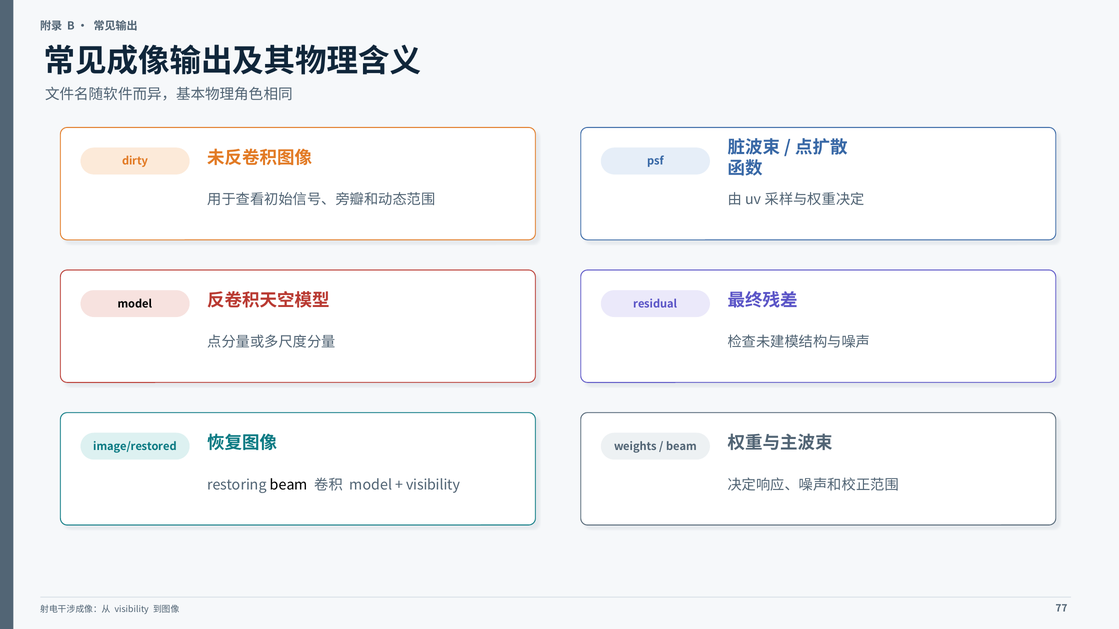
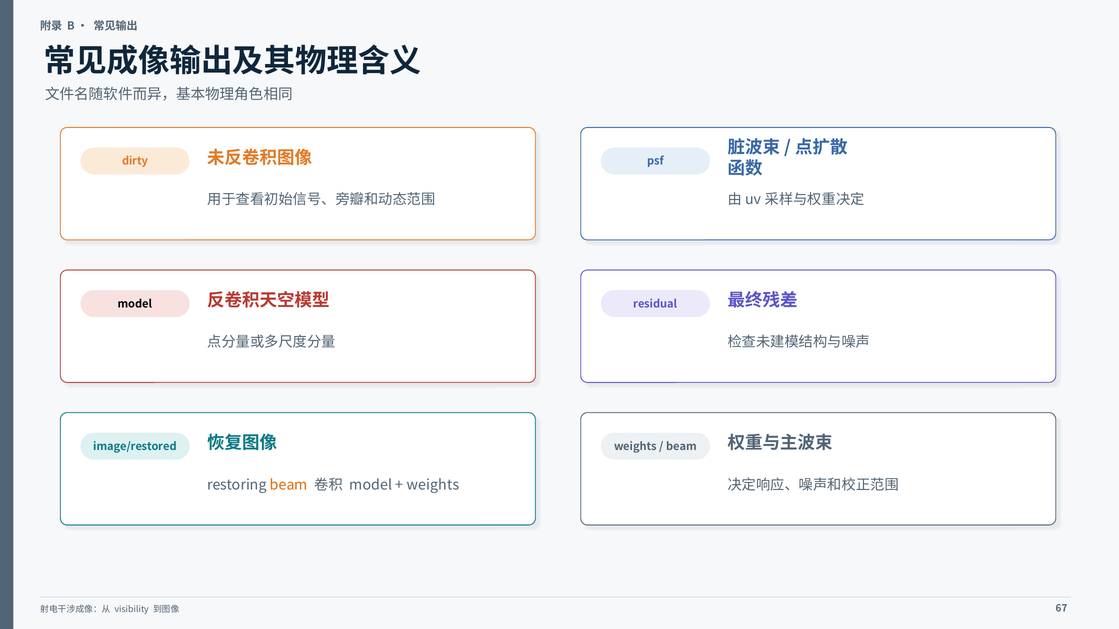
beam at (289, 485) colour: black -> orange
visibility at (433, 485): visibility -> weights
77: 77 -> 67
